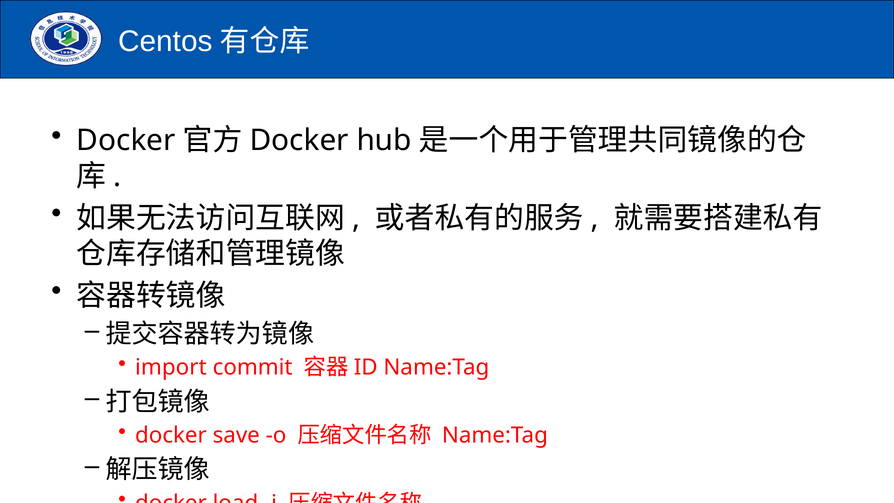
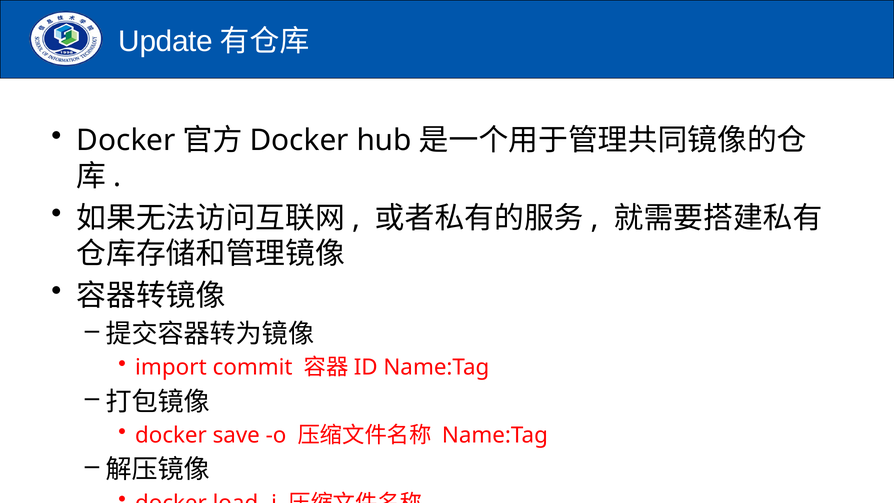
Centos: Centos -> Update
